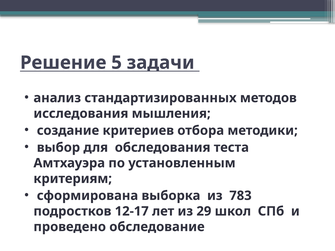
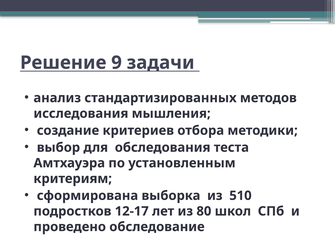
5: 5 -> 9
783: 783 -> 510
29: 29 -> 80
